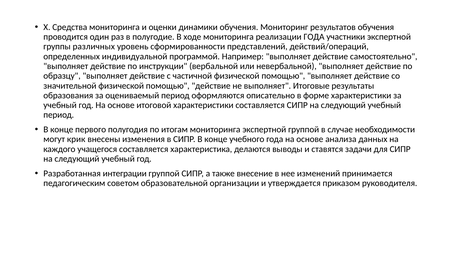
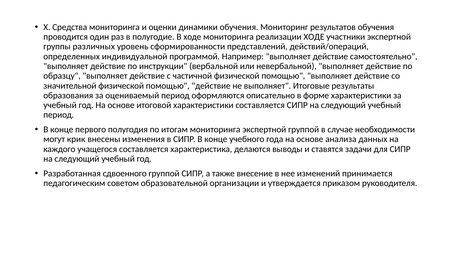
реализации ГОДА: ГОДА -> ХОДЕ
интеграции: интеграции -> сдвоенного
